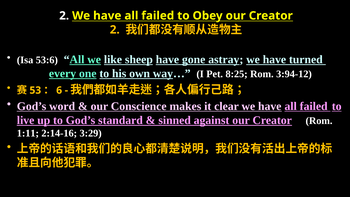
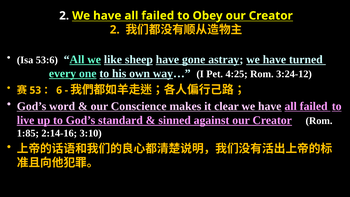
8:25: 8:25 -> 4:25
3:94-12: 3:94-12 -> 3:24-12
1:11: 1:11 -> 1:85
3:29: 3:29 -> 3:10
